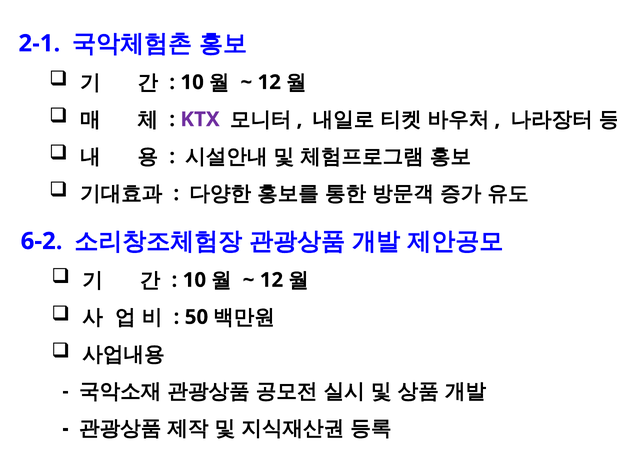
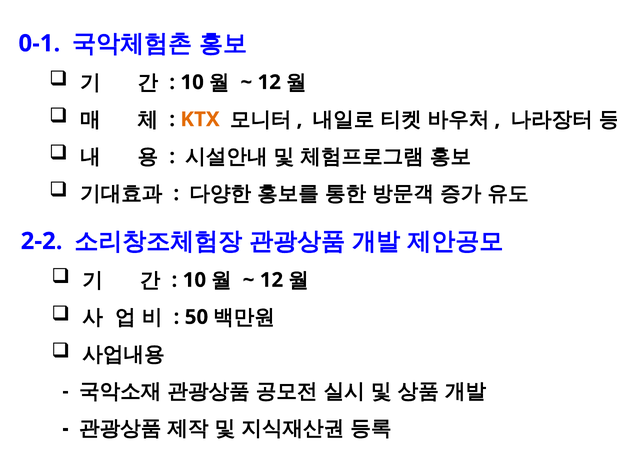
2-1: 2-1 -> 0-1
KTX colour: purple -> orange
6-2: 6-2 -> 2-2
